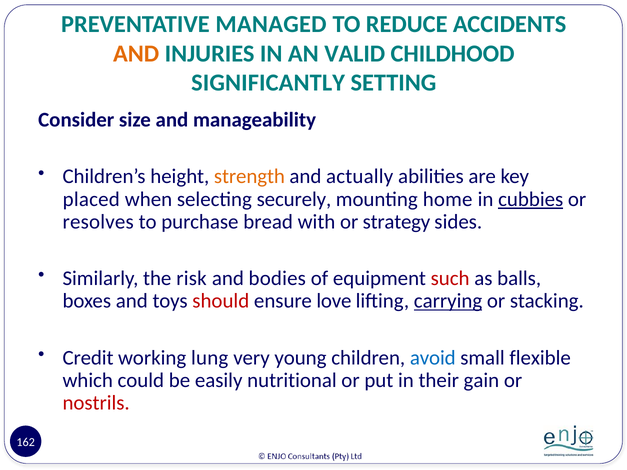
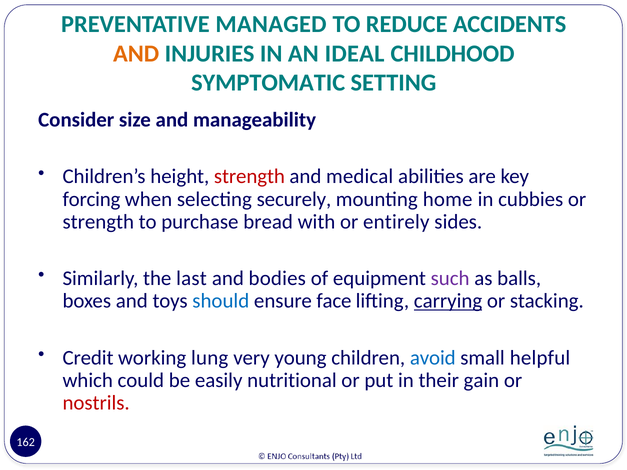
VALID: VALID -> IDEAL
SIGNIFICANTLY: SIGNIFICANTLY -> SYMPTOMATIC
strength at (249, 177) colour: orange -> red
actually: actually -> medical
placed: placed -> forcing
cubbies underline: present -> none
resolves at (98, 222): resolves -> strength
strategy: strategy -> entirely
risk: risk -> last
such colour: red -> purple
should colour: red -> blue
love: love -> face
flexible: flexible -> helpful
